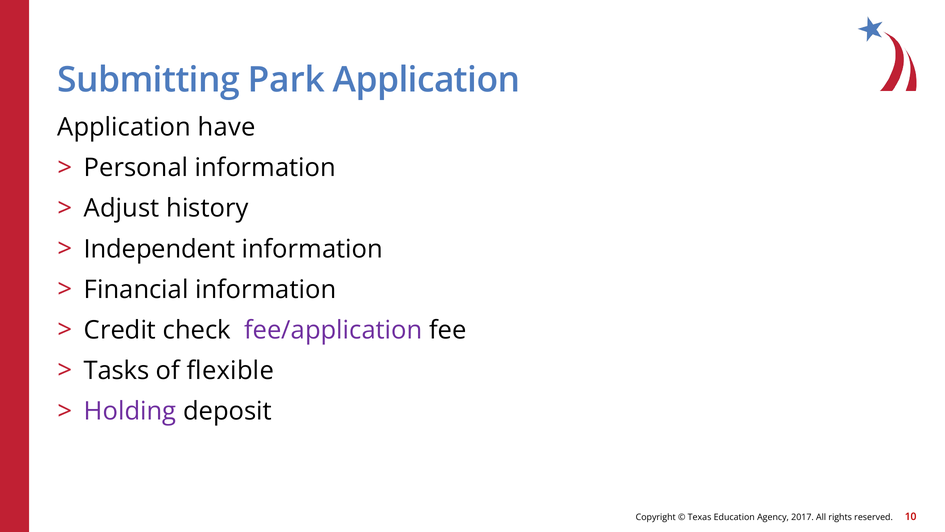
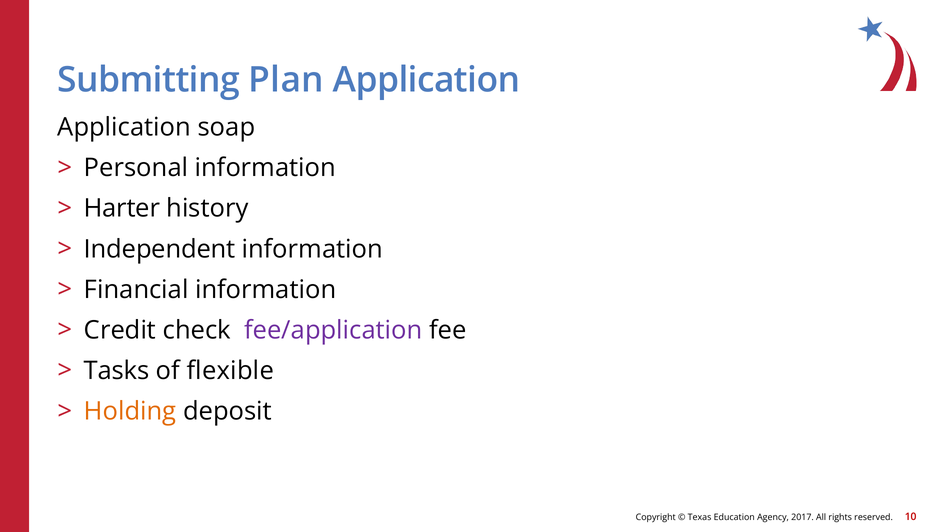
Park: Park -> Plan
have: have -> soap
Adjust: Adjust -> Harter
Holding colour: purple -> orange
